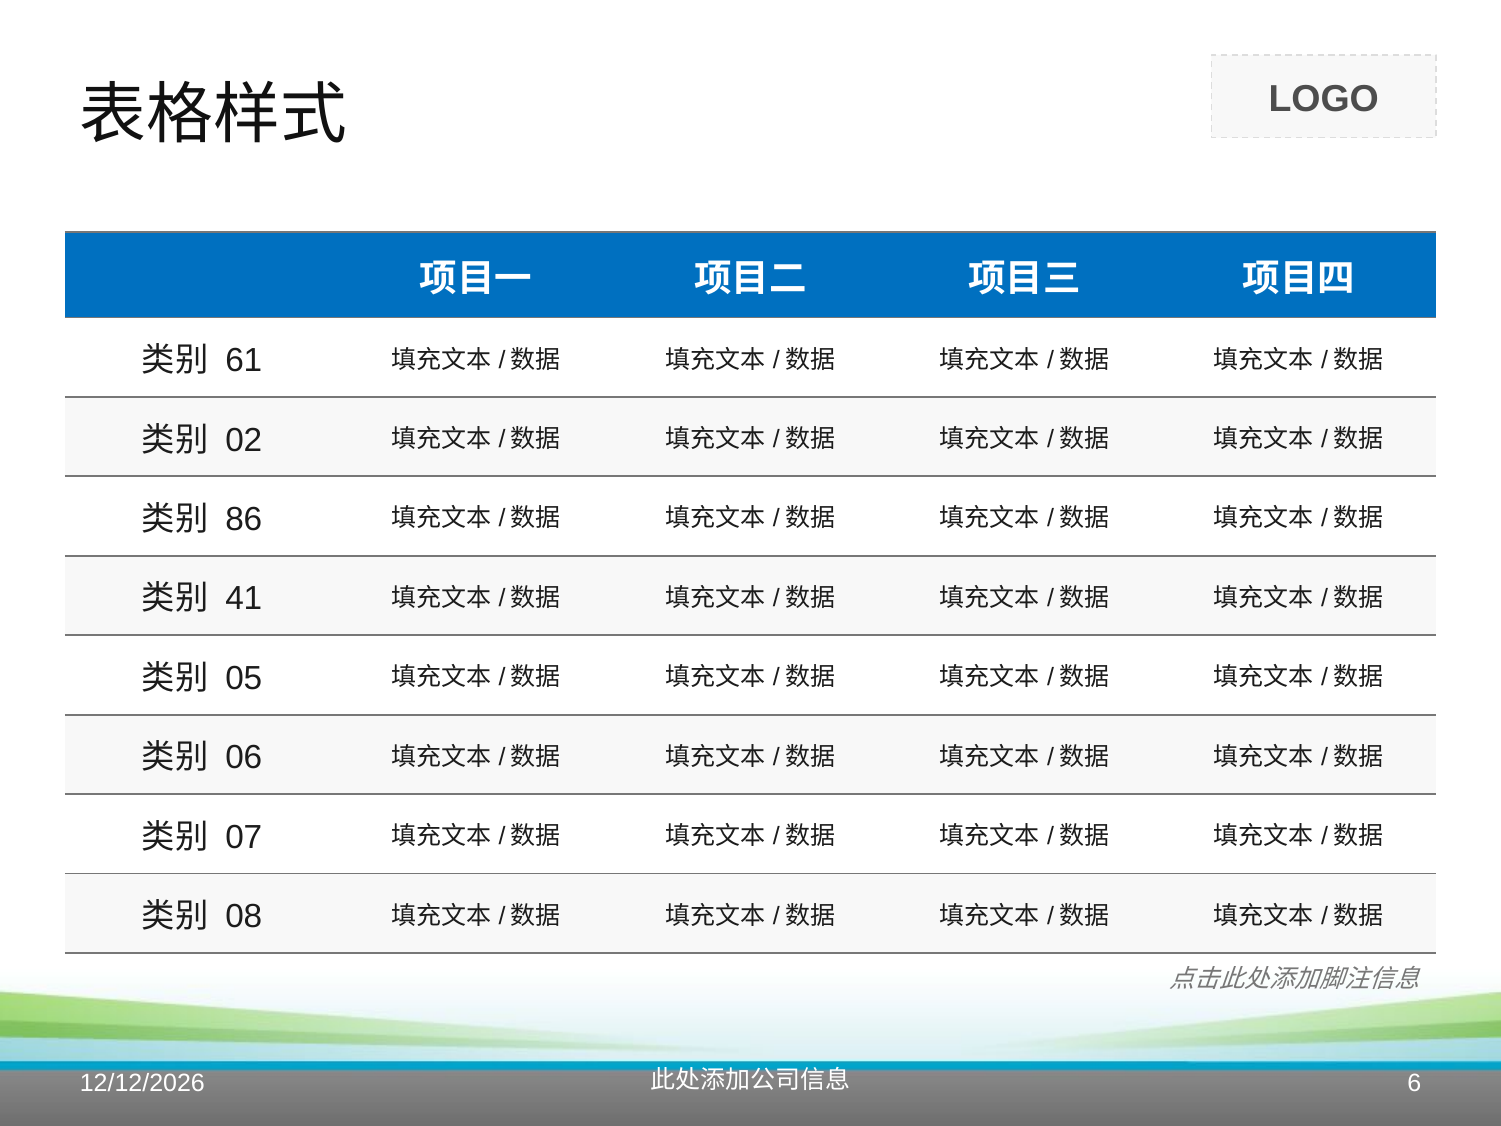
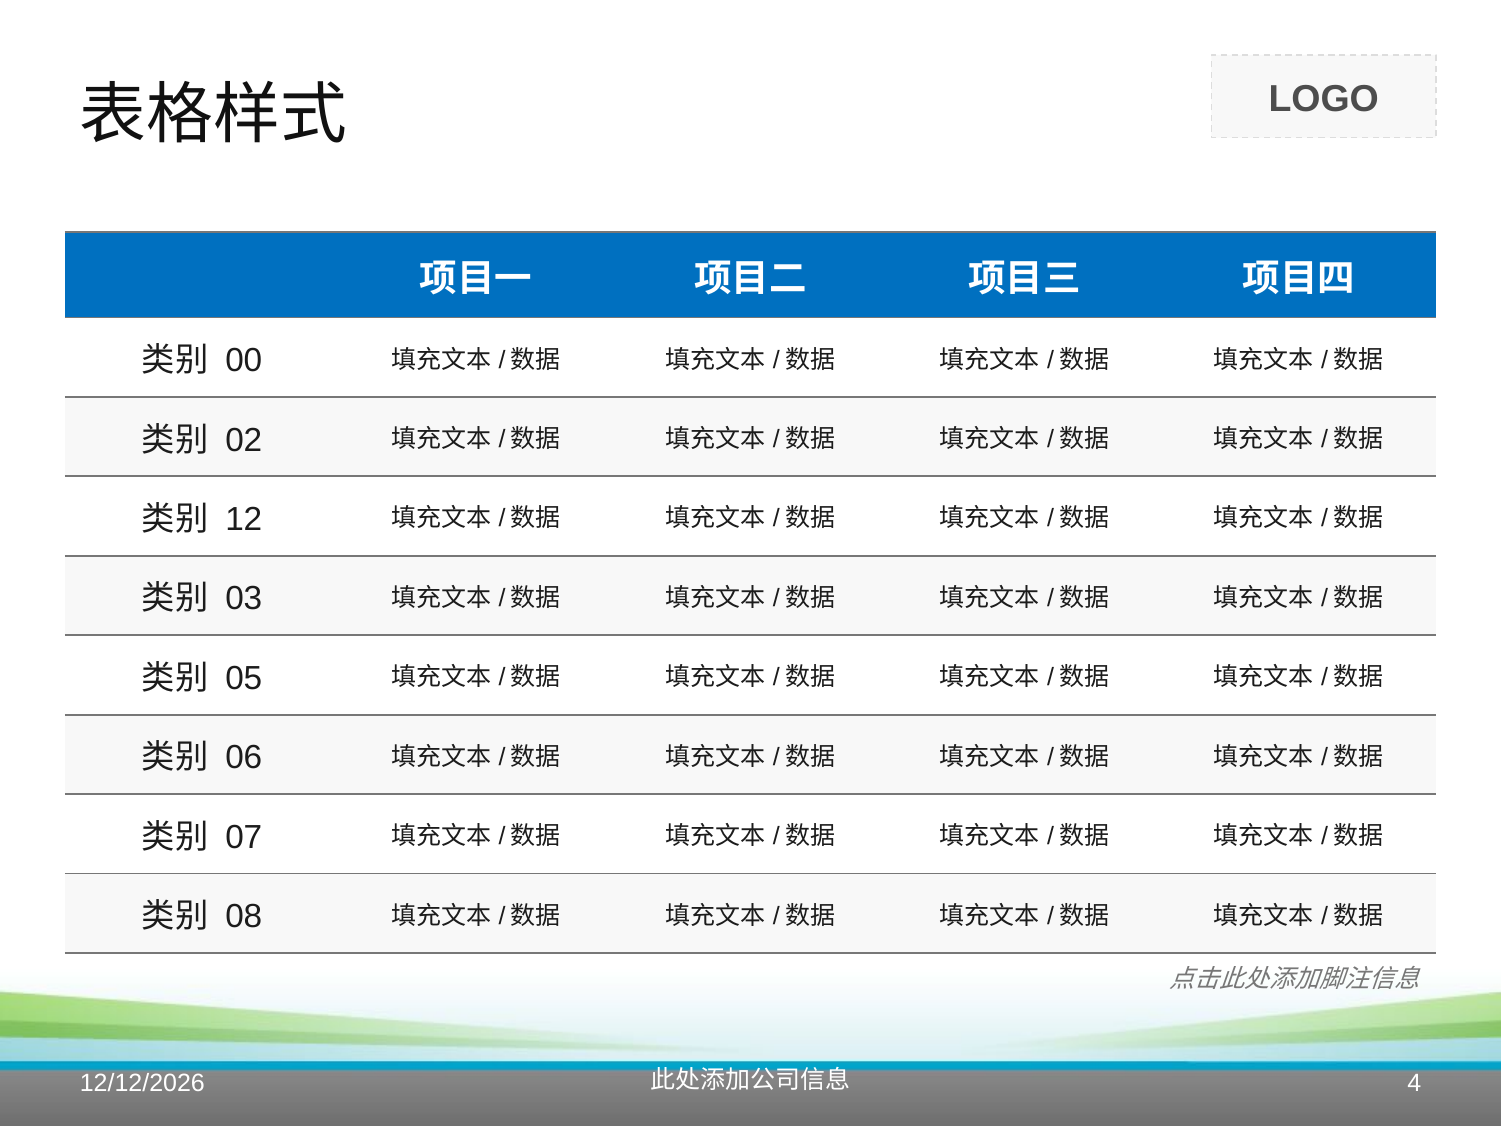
61: 61 -> 00
86: 86 -> 12
41: 41 -> 03
6: 6 -> 4
